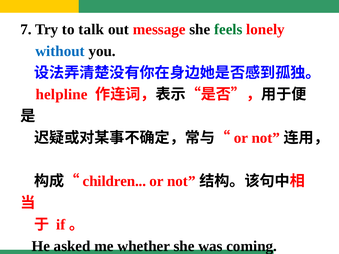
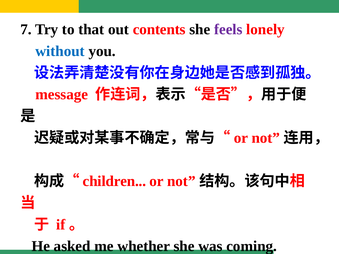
talk: talk -> that
message: message -> contents
feels colour: green -> purple
helpline: helpline -> message
